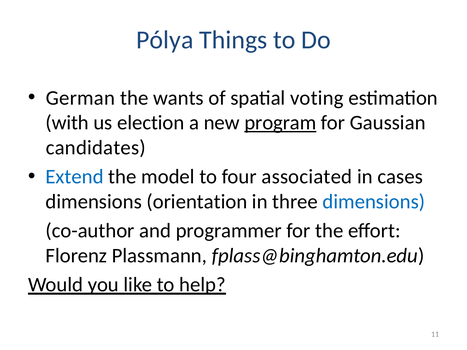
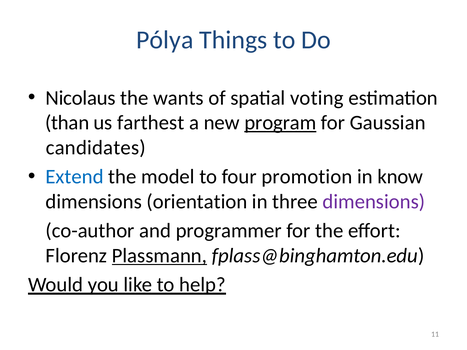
German: German -> Nicolaus
with: with -> than
election: election -> farthest
associated: associated -> promotion
cases: cases -> know
dimensions at (374, 202) colour: blue -> purple
Plassmann underline: none -> present
